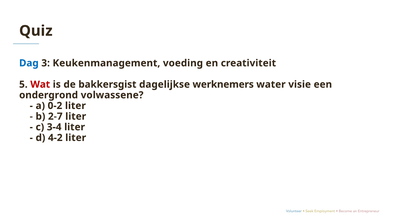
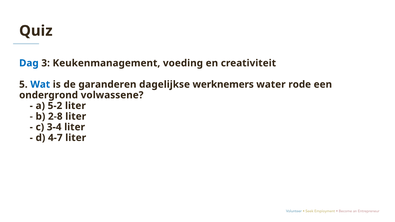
Wat colour: red -> blue
bakkersgist: bakkersgist -> garanderen
visie: visie -> rode
0-2: 0-2 -> 5-2
2-7: 2-7 -> 2-8
4-2: 4-2 -> 4-7
